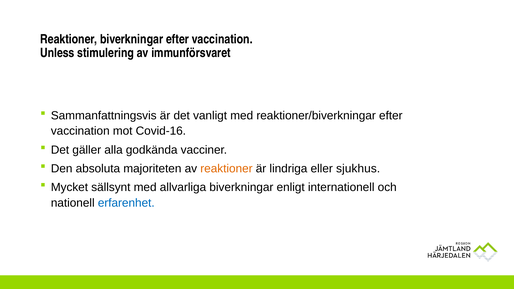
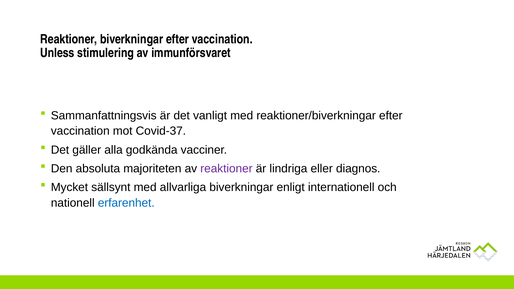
Covid-16: Covid-16 -> Covid-37
reaktioner at (226, 169) colour: orange -> purple
sjukhus: sjukhus -> diagnos
